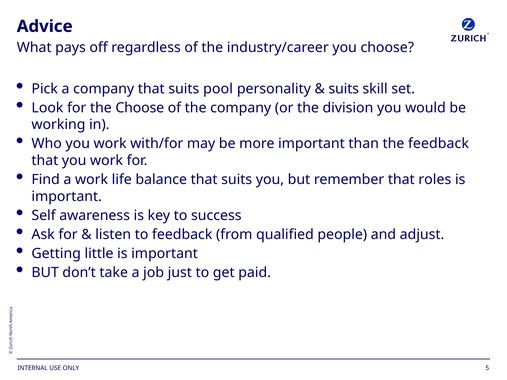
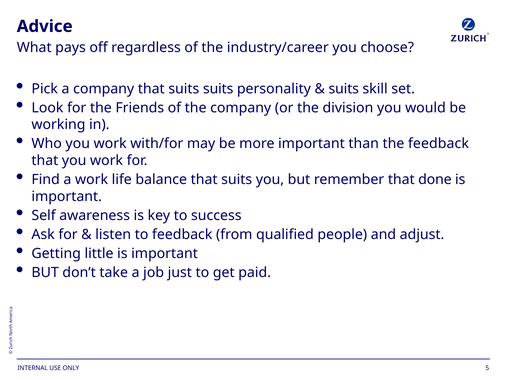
suits pool: pool -> suits
the Choose: Choose -> Friends
roles: roles -> done
